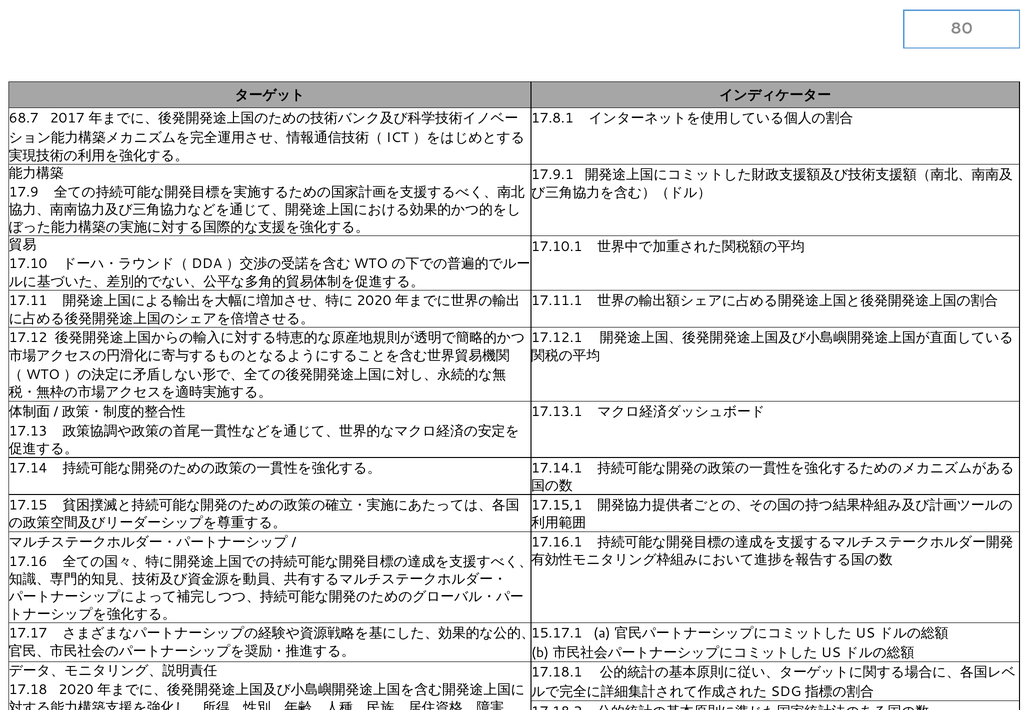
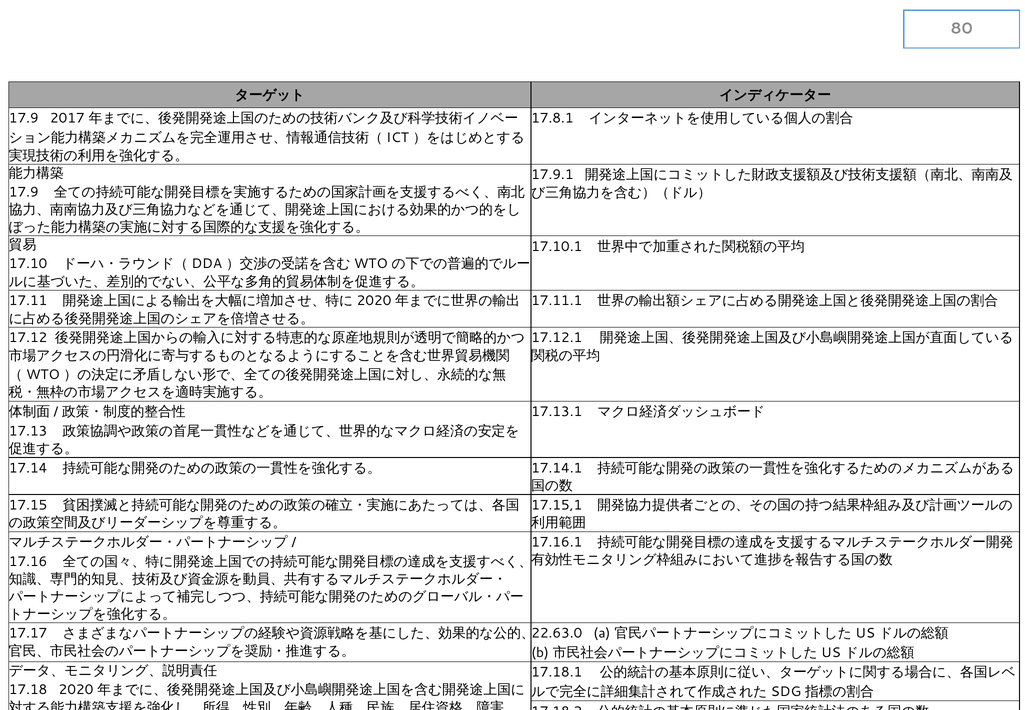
68.7 at (24, 118): 68.7 -> 17.9
15.17.1: 15.17.1 -> 22.63.0
